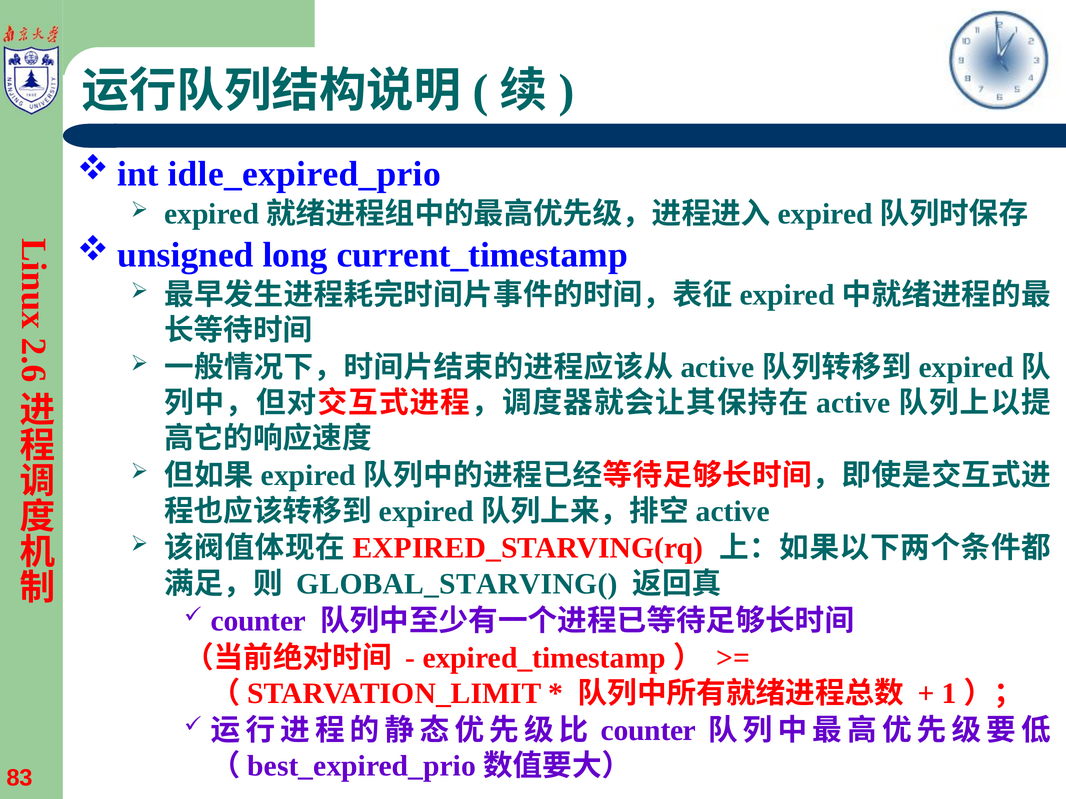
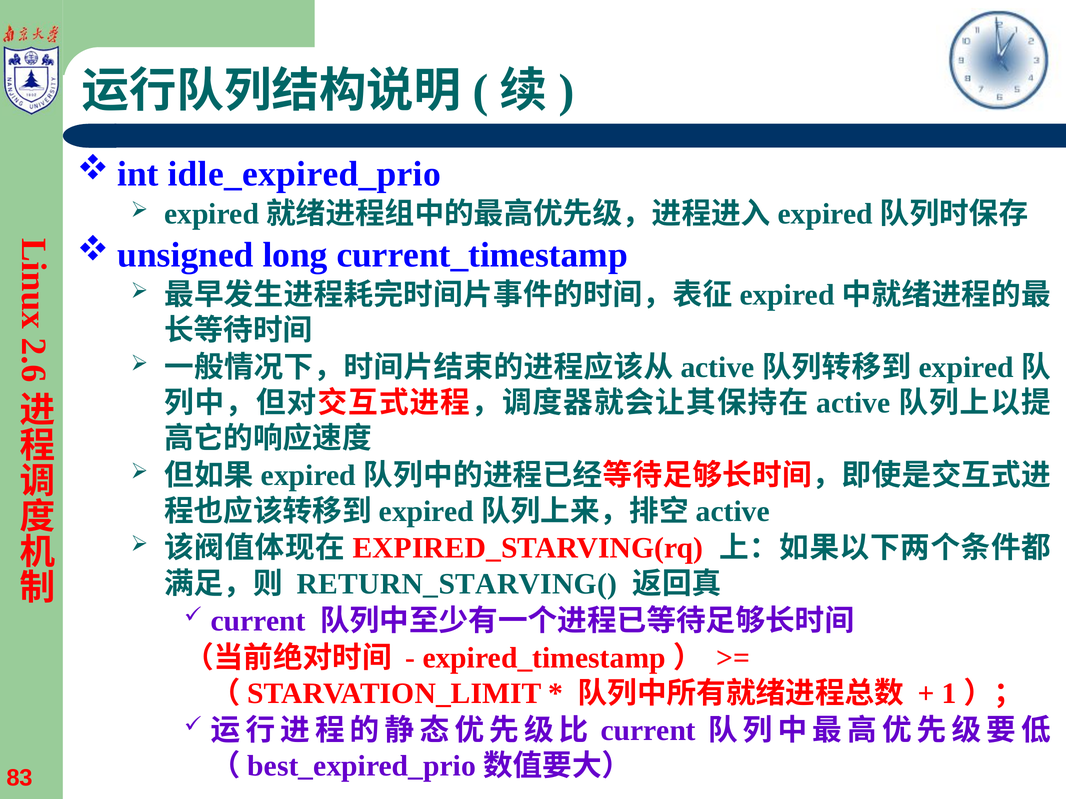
GLOBAL_STARVING(: GLOBAL_STARVING( -> RETURN_STARVING(
counter at (258, 621): counter -> current
counter at (648, 731): counter -> current
